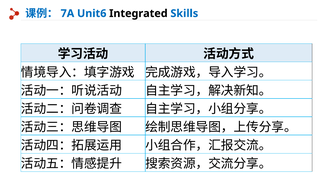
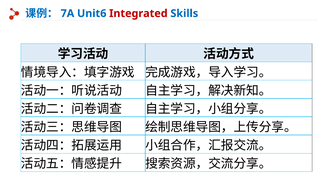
Integrated colour: black -> red
